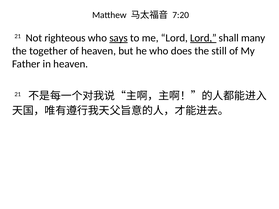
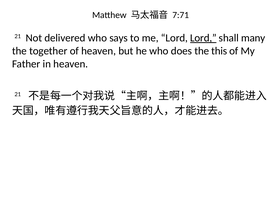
7:20: 7:20 -> 7:71
righteous: righteous -> delivered
says underline: present -> none
still: still -> this
